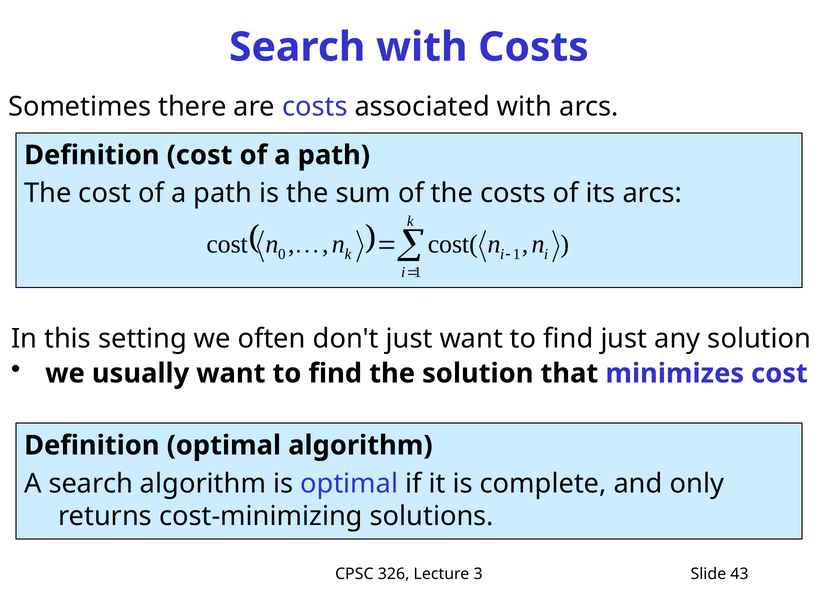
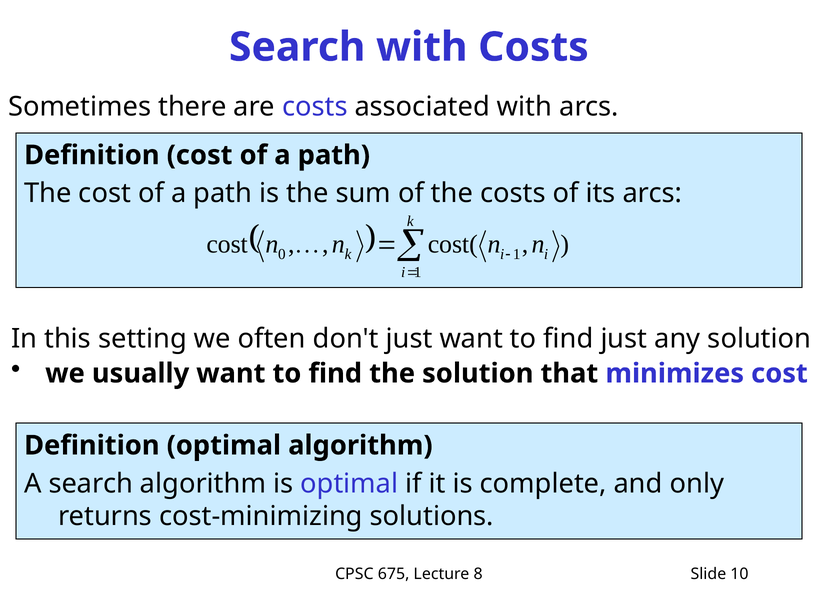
326: 326 -> 675
3: 3 -> 8
43: 43 -> 10
